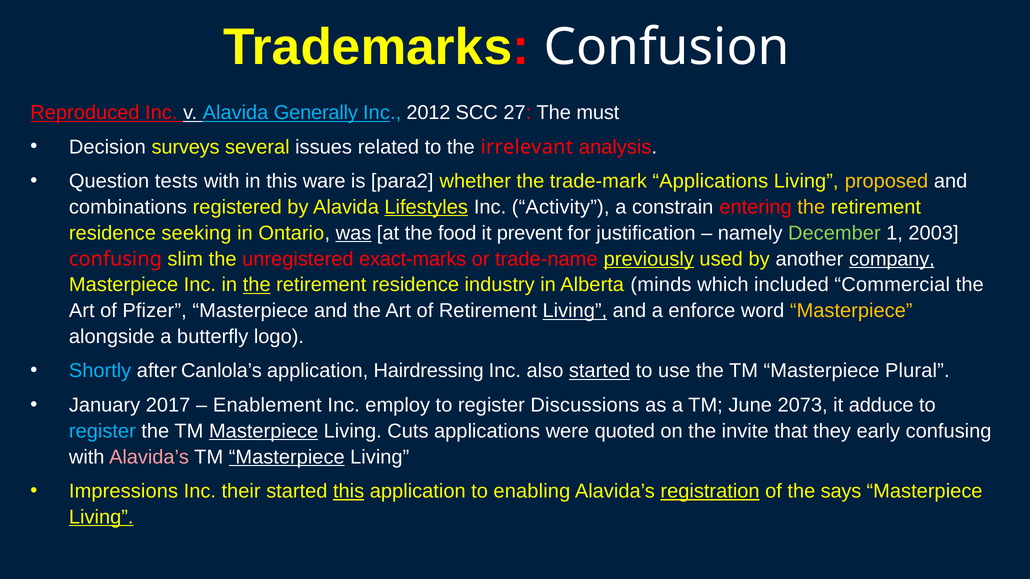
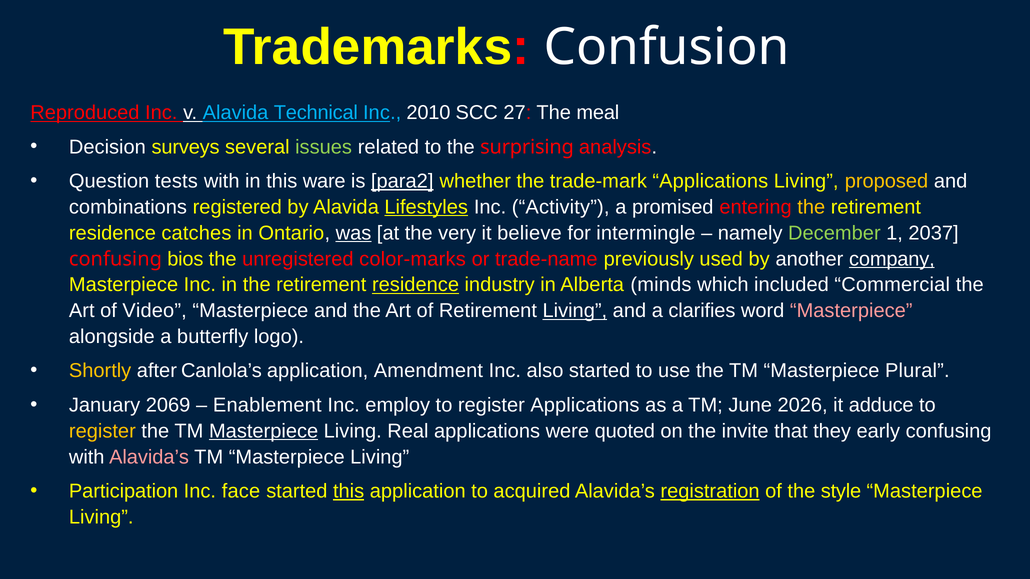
Generally: Generally -> Technical
2012: 2012 -> 2010
must: must -> meal
issues colour: white -> light green
irrelevant: irrelevant -> surprising
para2 underline: none -> present
constrain: constrain -> promised
seeking: seeking -> catches
food: food -> very
prevent: prevent -> believe
justification: justification -> intermingle
2003: 2003 -> 2037
slim: slim -> bios
exact-marks: exact-marks -> color-marks
previously underline: present -> none
the at (257, 285) underline: present -> none
residence at (416, 285) underline: none -> present
Pfizer: Pfizer -> Video
enforce: enforce -> clarifies
Masterpiece at (851, 311) colour: yellow -> pink
Shortly colour: light blue -> yellow
Hairdressing: Hairdressing -> Amendment
started at (600, 371) underline: present -> none
2017: 2017 -> 2069
register Discussions: Discussions -> Applications
2073: 2073 -> 2026
register at (102, 431) colour: light blue -> yellow
Cuts: Cuts -> Real
Masterpiece at (287, 457) underline: present -> none
Impressions: Impressions -> Participation
their: their -> face
enabling: enabling -> acquired
says: says -> style
Living at (101, 517) underline: present -> none
